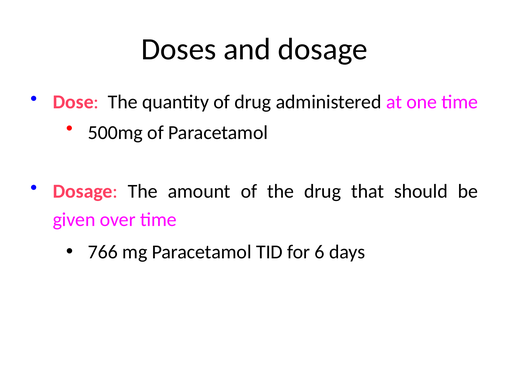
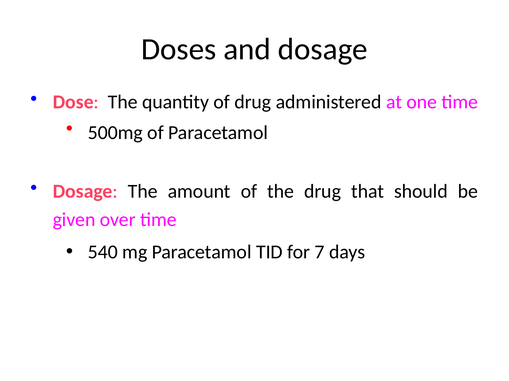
766: 766 -> 540
6: 6 -> 7
